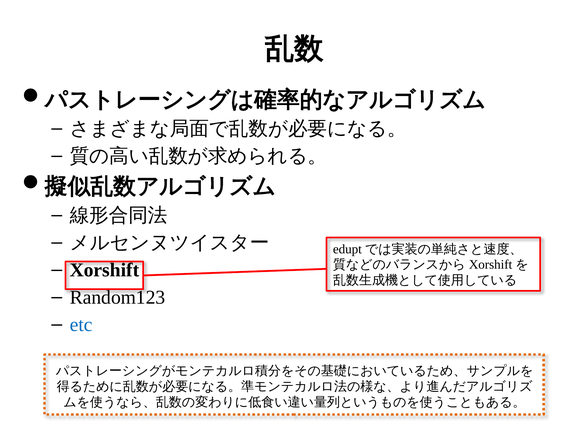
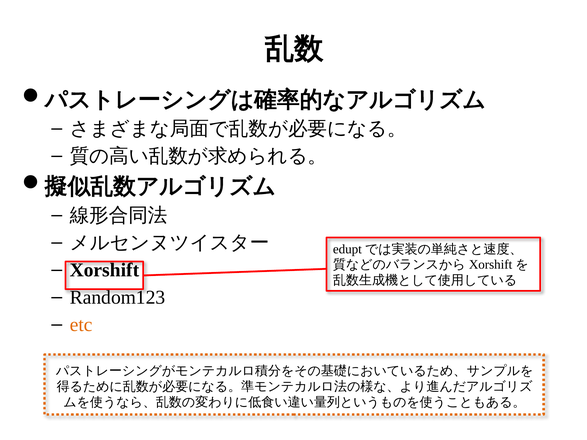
etc colour: blue -> orange
